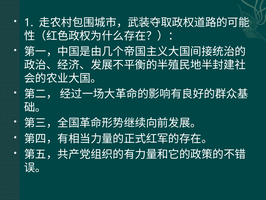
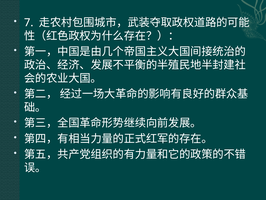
1: 1 -> 7
